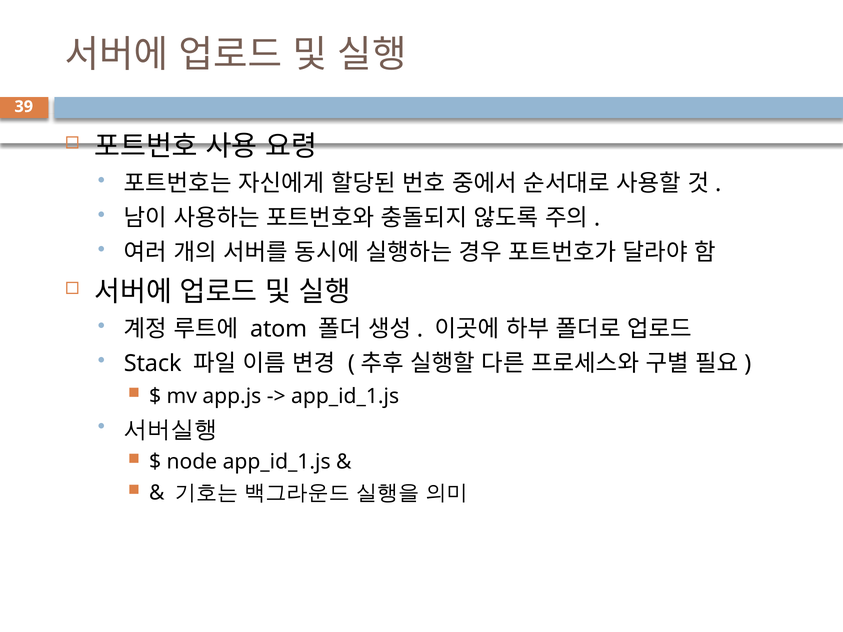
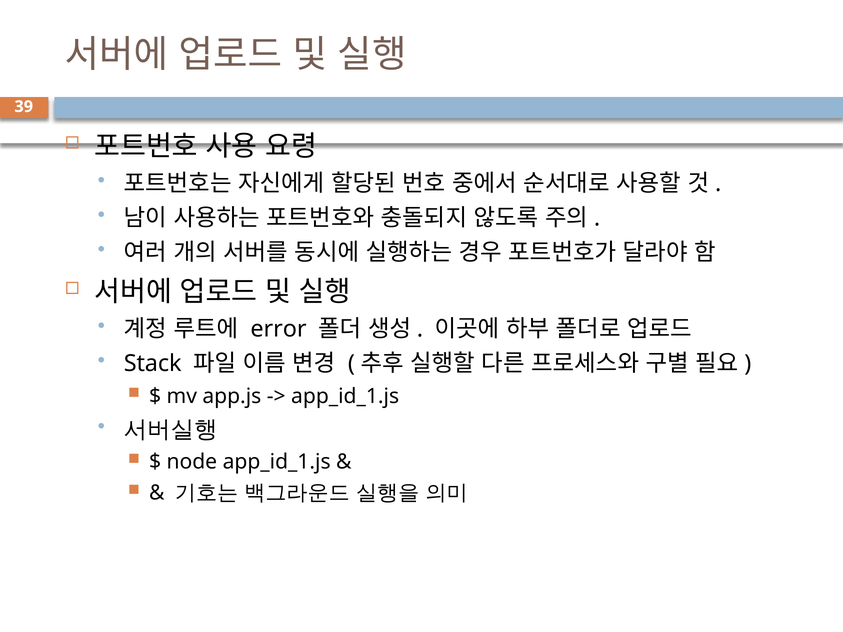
atom: atom -> error
